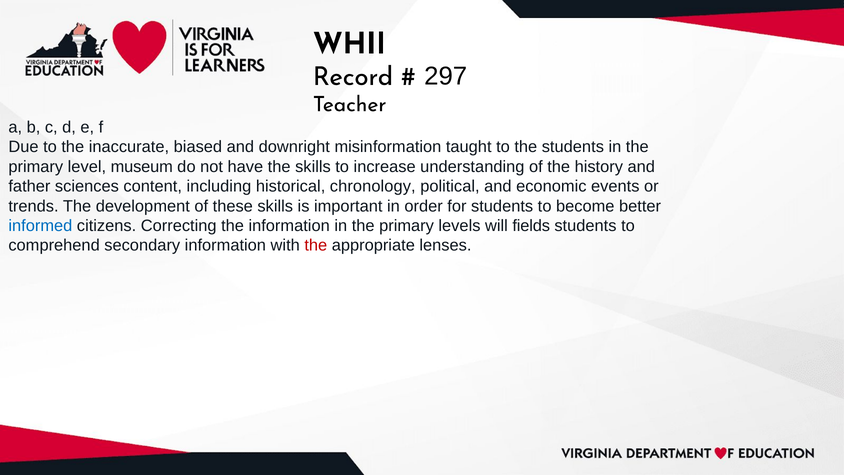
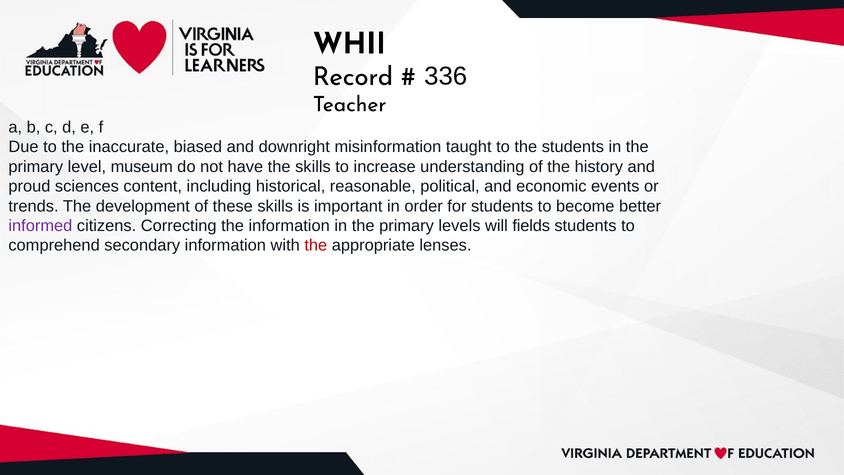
297: 297 -> 336
father: father -> proud
chronology: chronology -> reasonable
informed colour: blue -> purple
